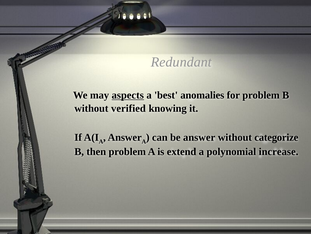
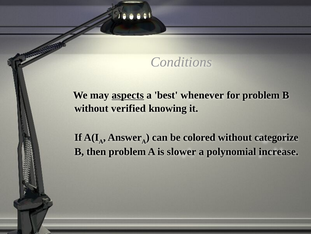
Redundant: Redundant -> Conditions
anomalies: anomalies -> whenever
be answer: answer -> colored
extend: extend -> slower
